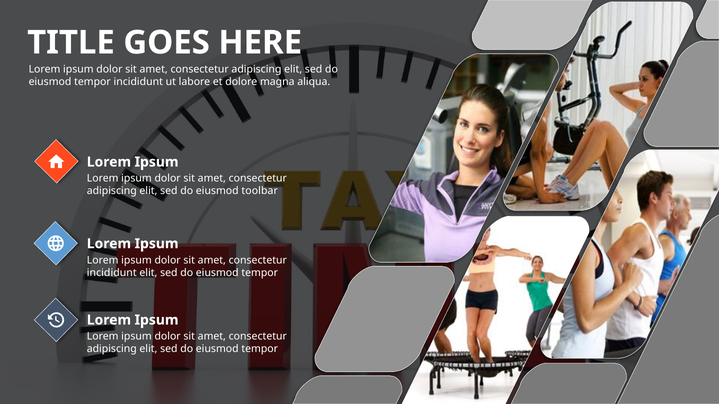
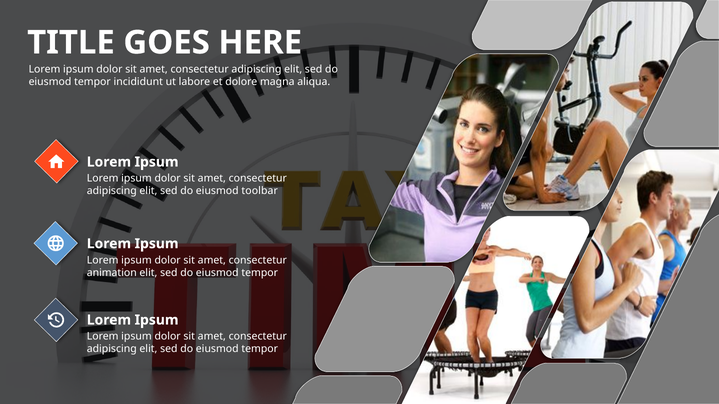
incididunt at (112, 273): incididunt -> animation
